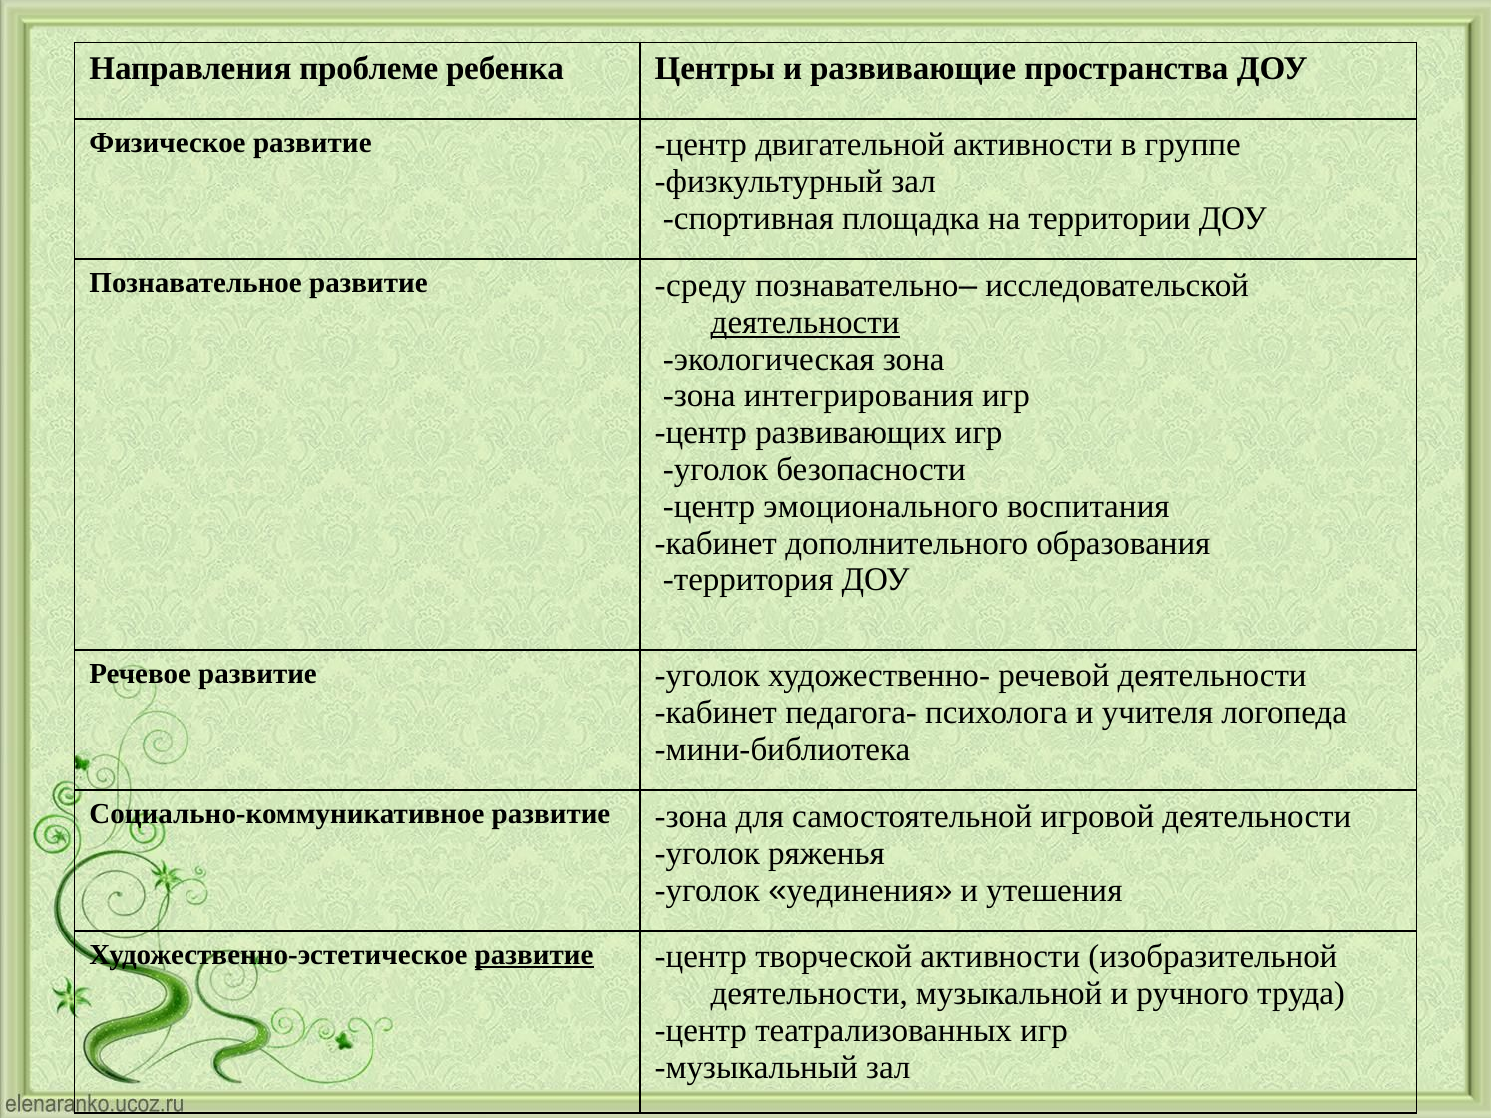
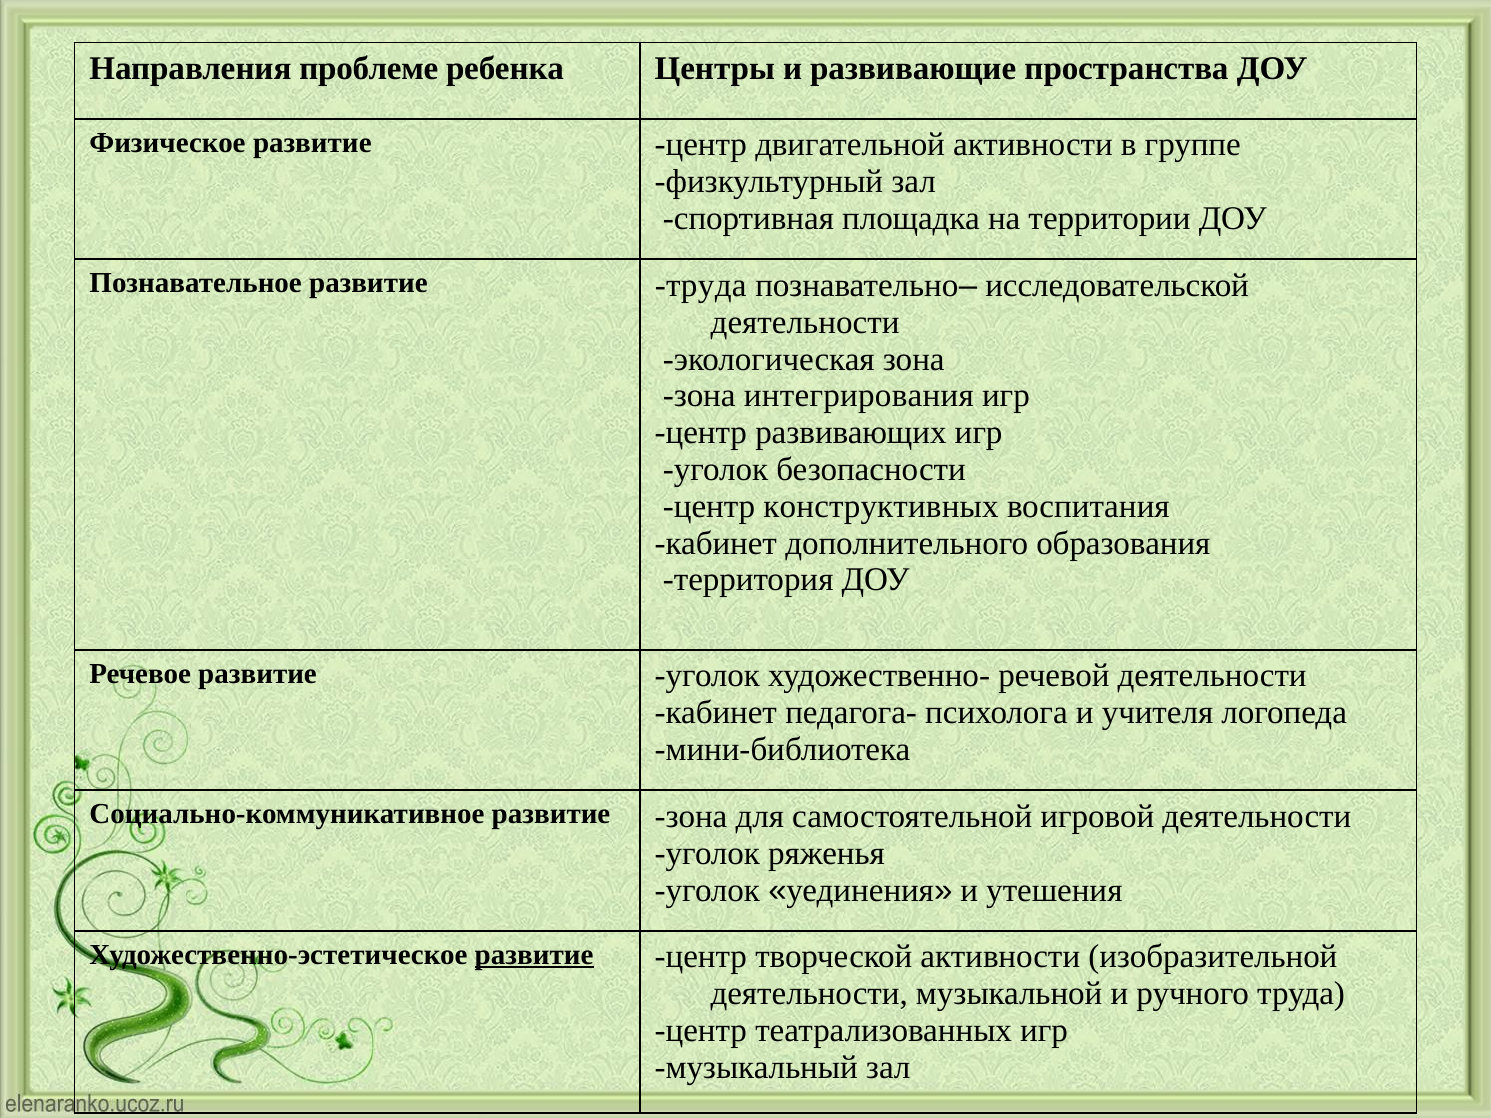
развитие среду: среду -> труда
деятельности at (805, 322) underline: present -> none
эмоционального: эмоционального -> конструктивных
